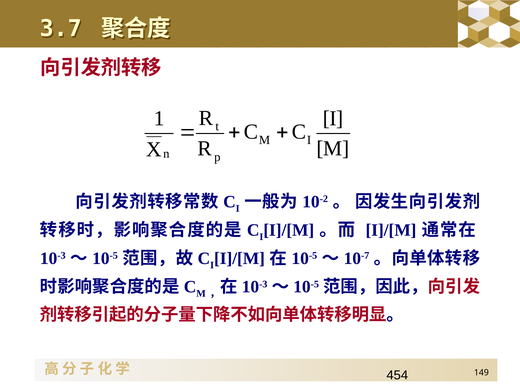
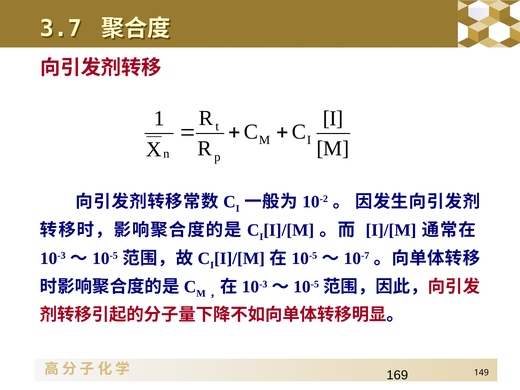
454: 454 -> 169
